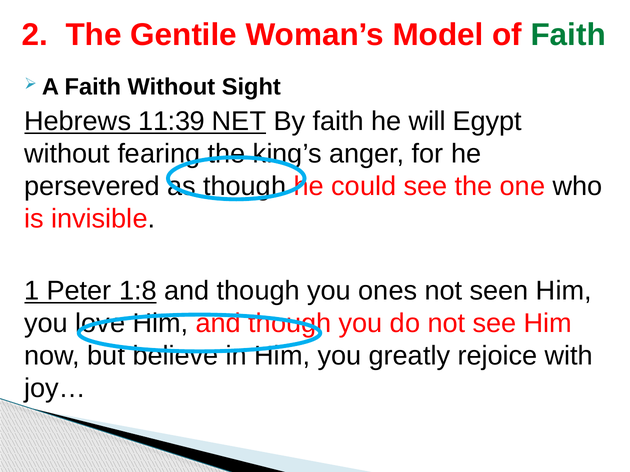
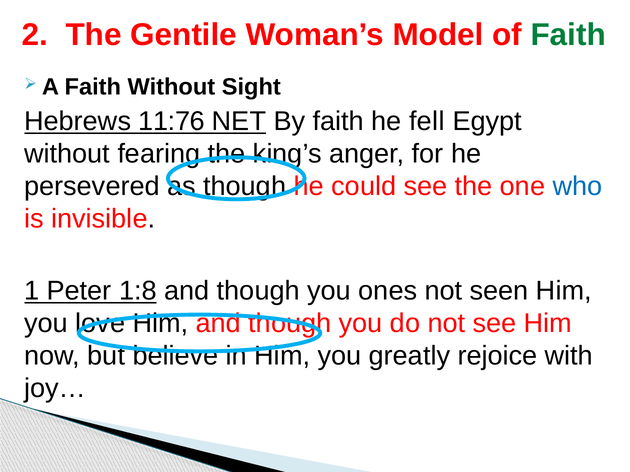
11:39: 11:39 -> 11:76
will: will -> fell
who colour: black -> blue
